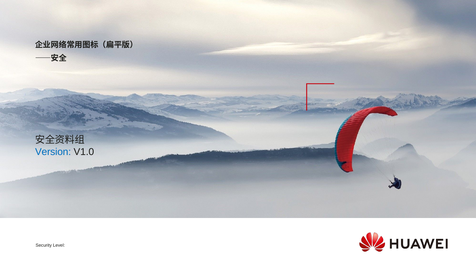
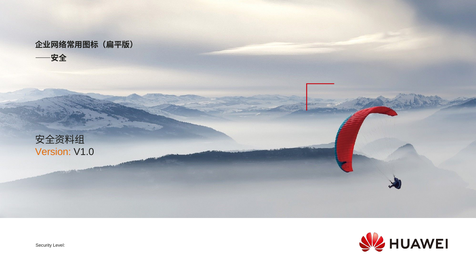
Version colour: blue -> orange
